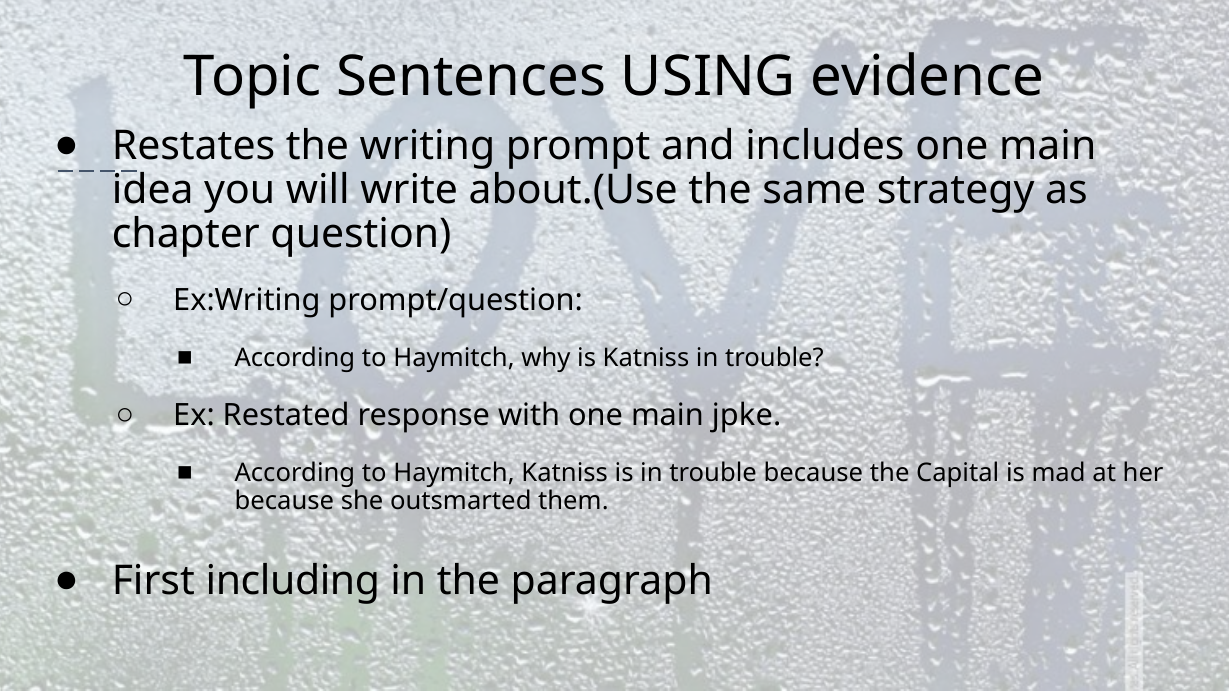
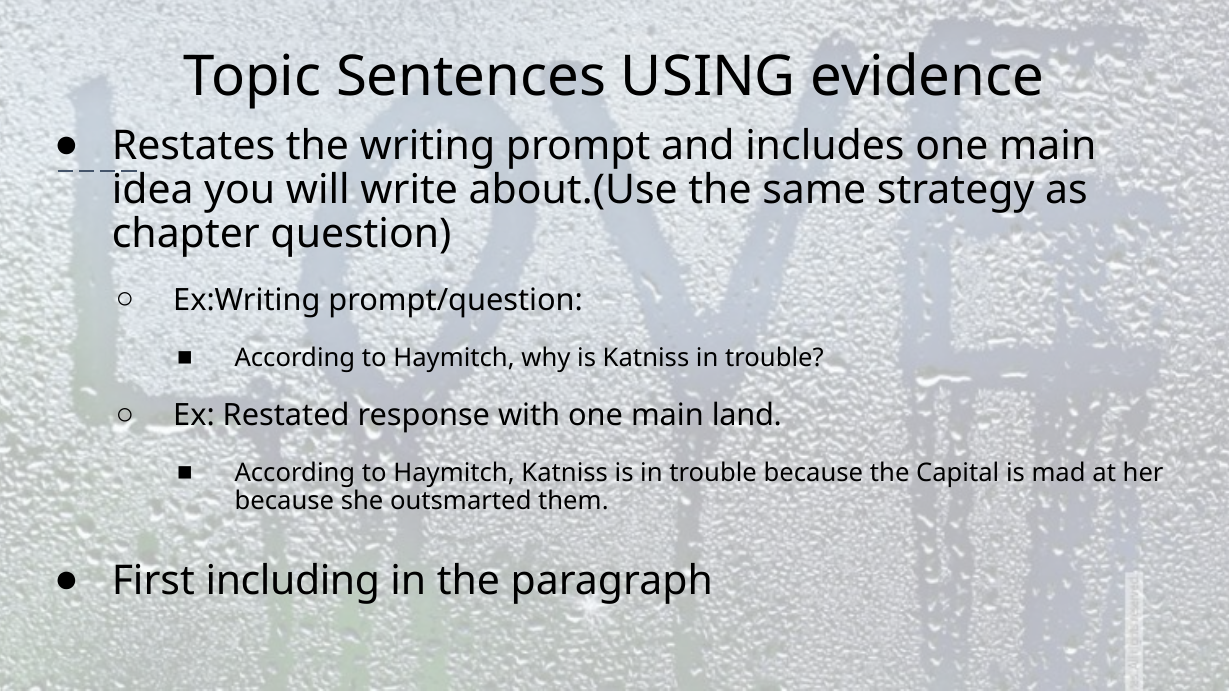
jpke: jpke -> land
